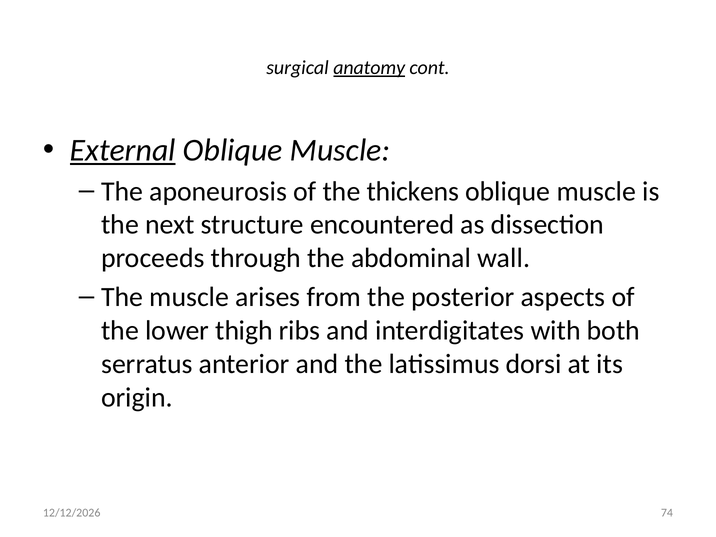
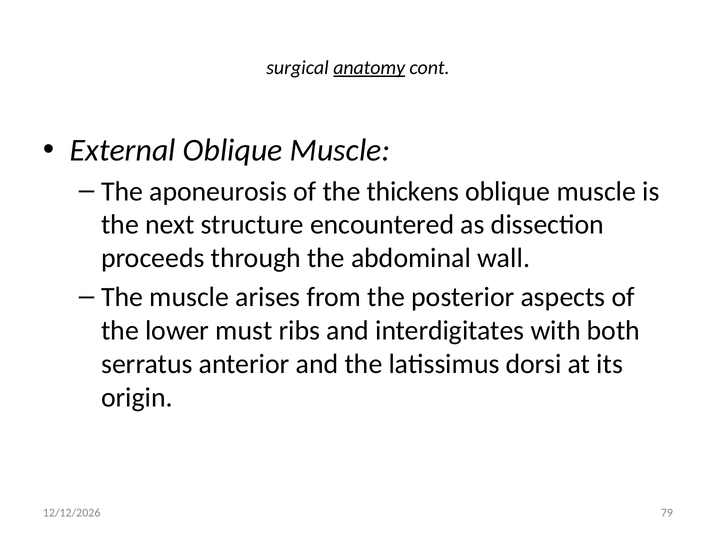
External underline: present -> none
thigh: thigh -> must
74: 74 -> 79
